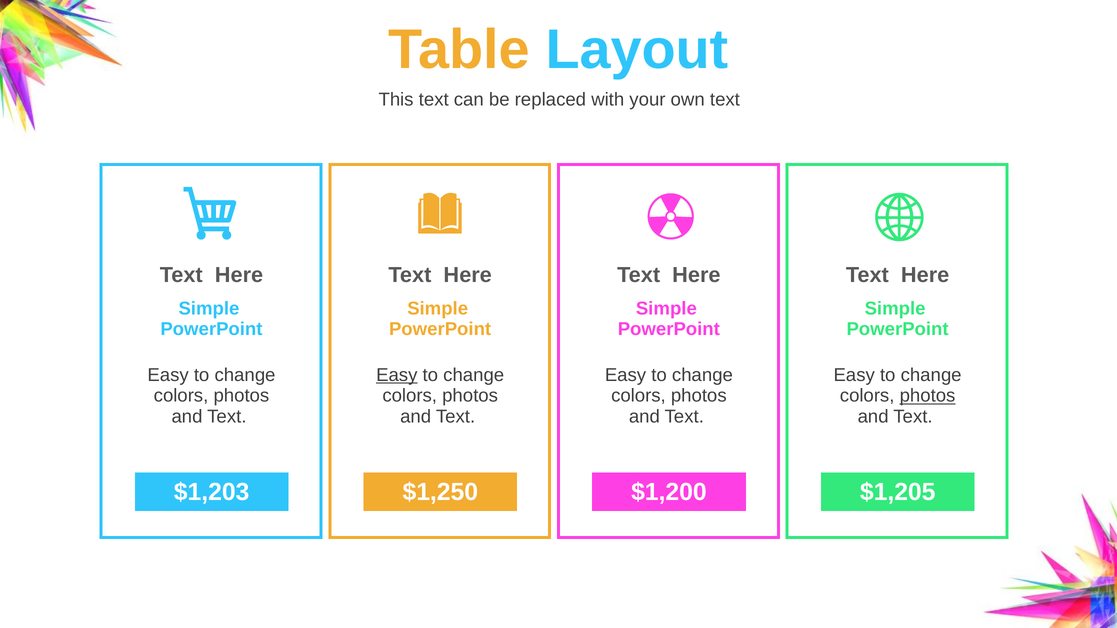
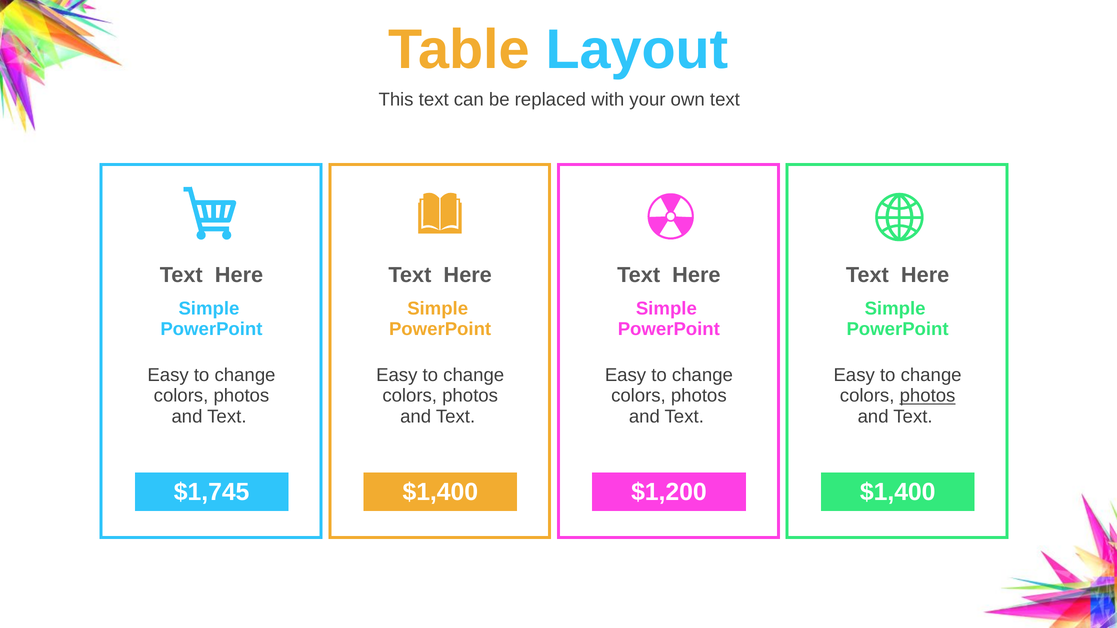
Easy at (397, 375) underline: present -> none
$1,203: $1,203 -> $1,745
$1,250 at (440, 492): $1,250 -> $1,400
$1,205 at (898, 492): $1,205 -> $1,400
